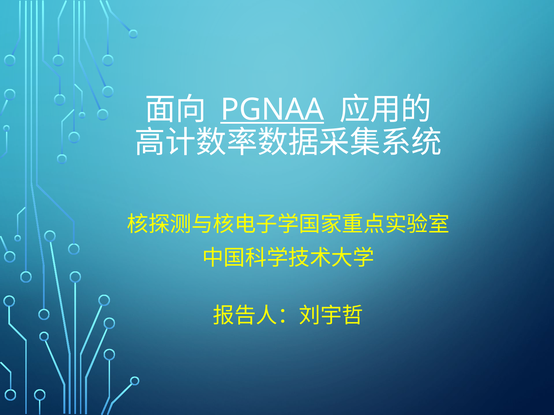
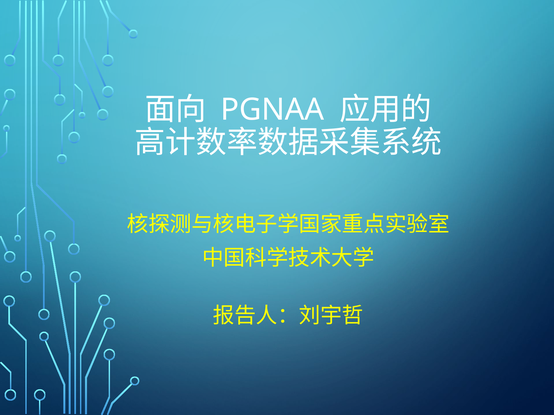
PGNAA underline: present -> none
